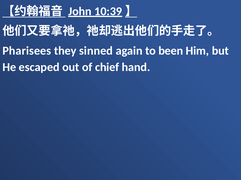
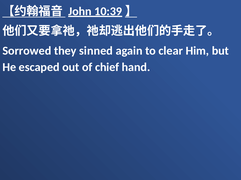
Pharisees: Pharisees -> Sorrowed
been: been -> clear
